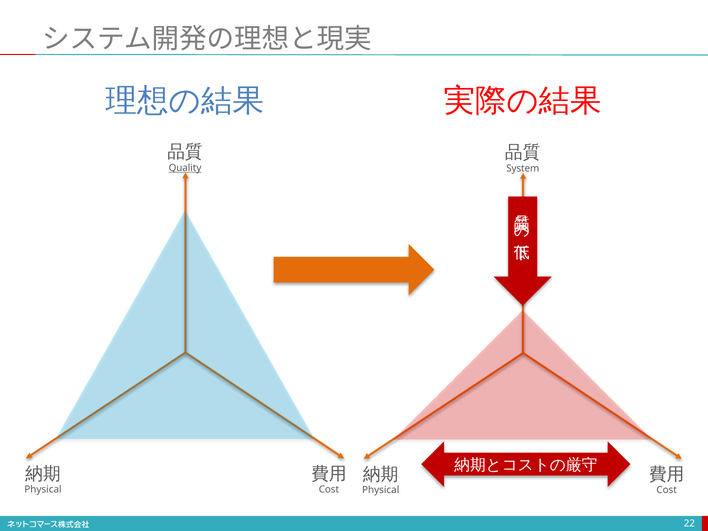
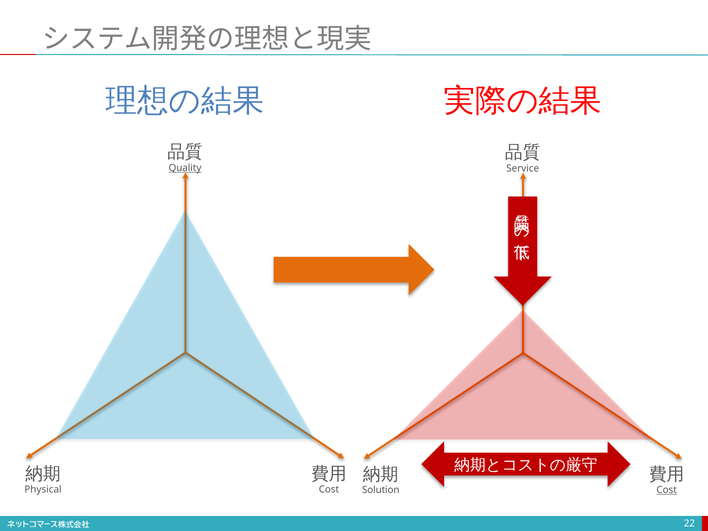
System: System -> Service
Physical at (381, 490): Physical -> Solution
Cost at (667, 490) underline: none -> present
